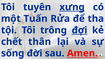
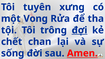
xưng underline: present -> none
Tuấn: Tuấn -> Vong
thân: thân -> chan
